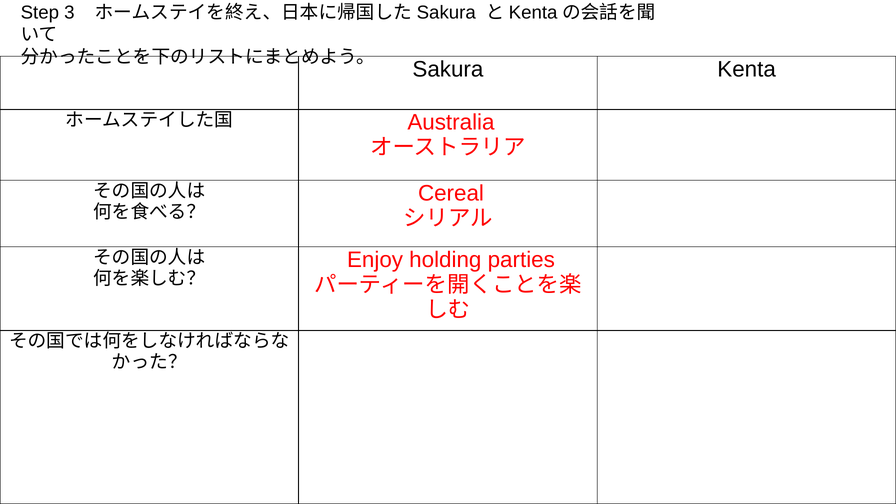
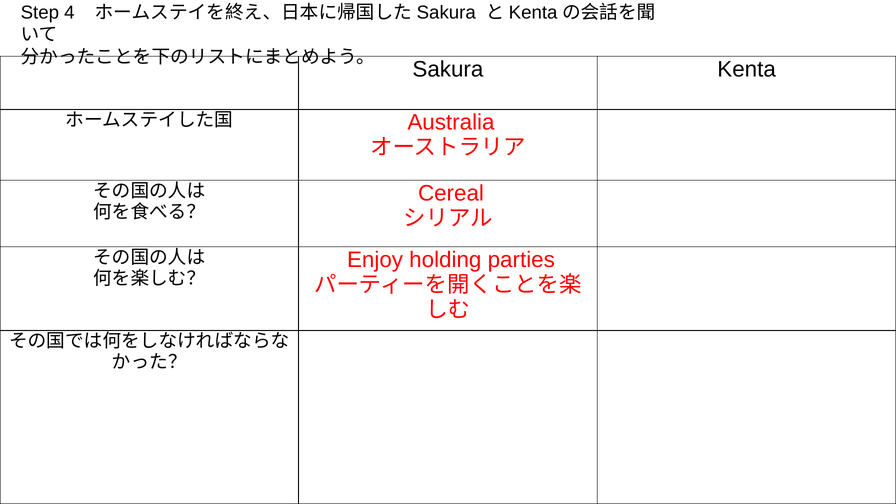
3: 3 -> 4
